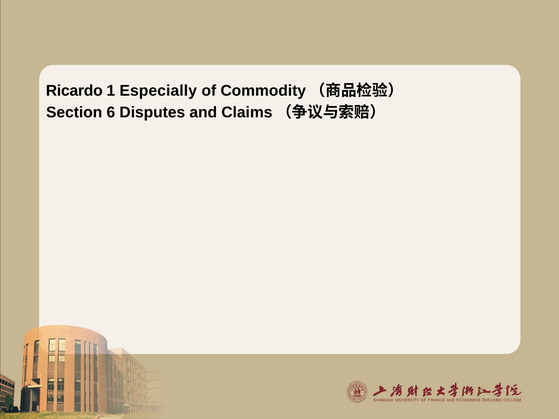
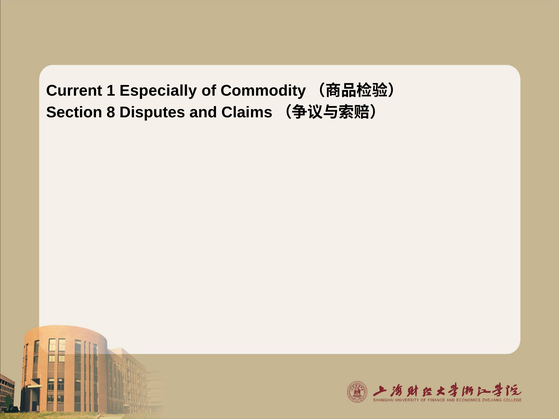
Ricardo: Ricardo -> Current
6: 6 -> 8
